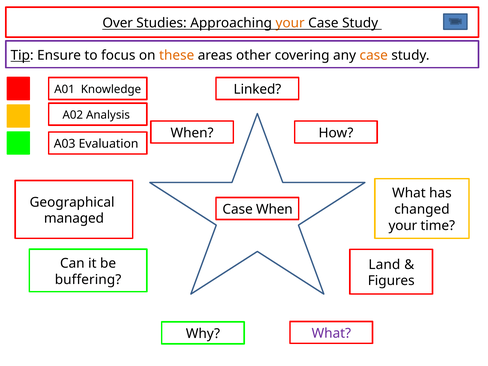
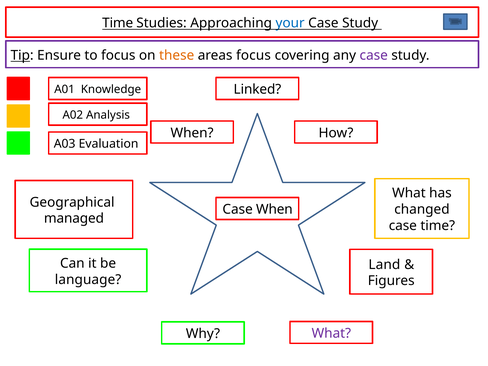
Over at (118, 23): Over -> Time
your at (290, 23) colour: orange -> blue
areas other: other -> focus
case at (374, 55) colour: orange -> purple
your at (403, 226): your -> case
buffering: buffering -> language
